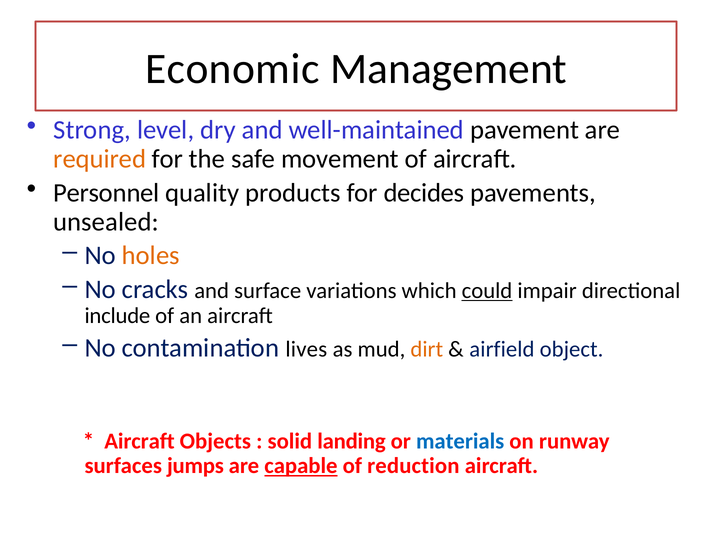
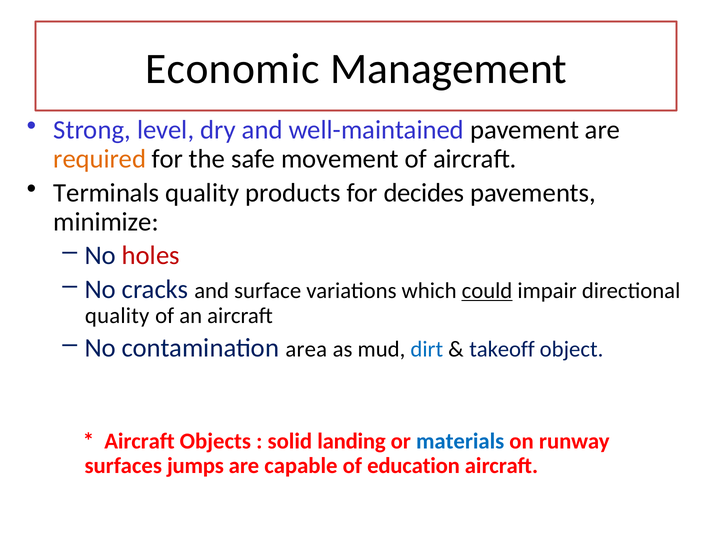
Personnel: Personnel -> Terminals
unsealed: unsealed -> minimize
holes colour: orange -> red
include at (117, 316): include -> quality
lives: lives -> area
dirt colour: orange -> blue
airfield: airfield -> takeoff
capable underline: present -> none
reduction: reduction -> education
